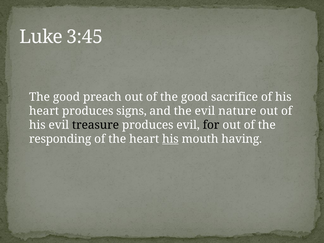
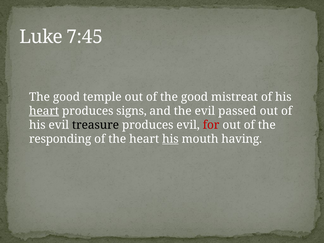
3:45: 3:45 -> 7:45
preach: preach -> temple
sacrifice: sacrifice -> mistreat
heart at (44, 111) underline: none -> present
nature: nature -> passed
for colour: black -> red
